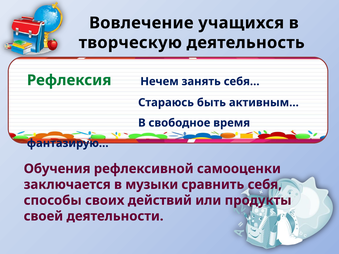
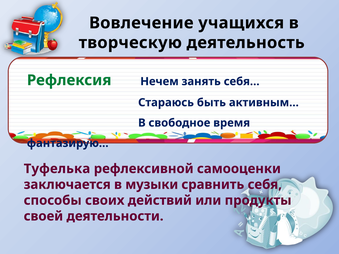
Обучения: Обучения -> Туфелька
